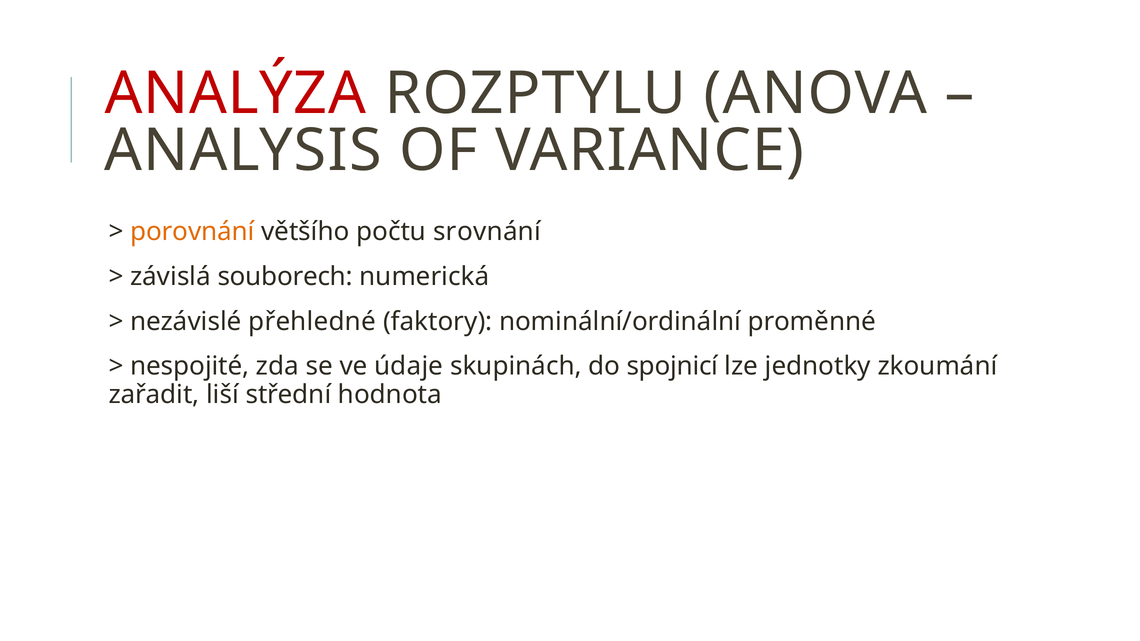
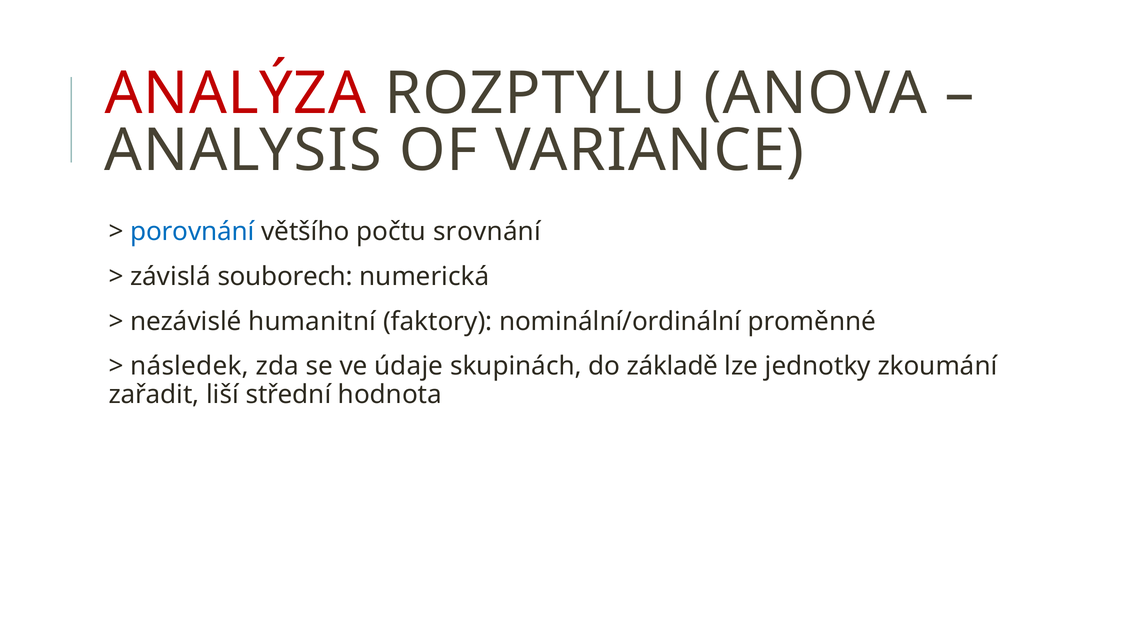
porovnání colour: orange -> blue
přehledné: přehledné -> humanitní
nespojité: nespojité -> následek
spojnicí: spojnicí -> základě
